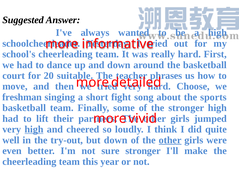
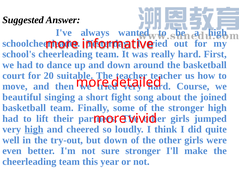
teacher phrases: phrases -> teacher
Choose: Choose -> Course
freshman: freshman -> beautiful
sports: sports -> joined
other at (170, 140) underline: present -> none
